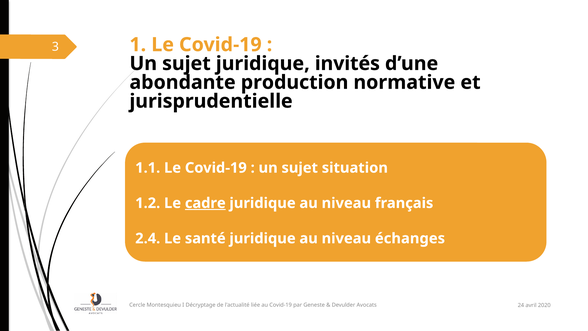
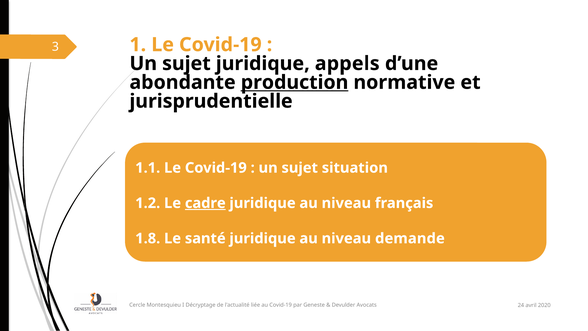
invités: invités -> appels
production underline: none -> present
2.4: 2.4 -> 1.8
échanges: échanges -> demande
